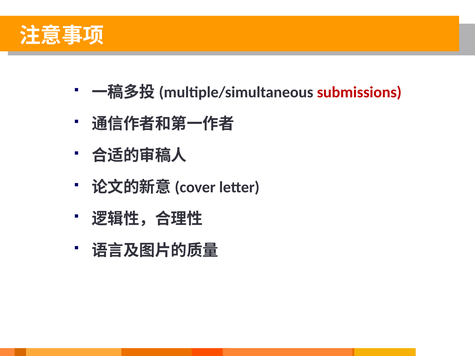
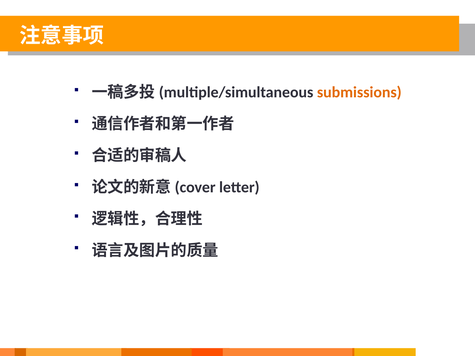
submissions colour: red -> orange
